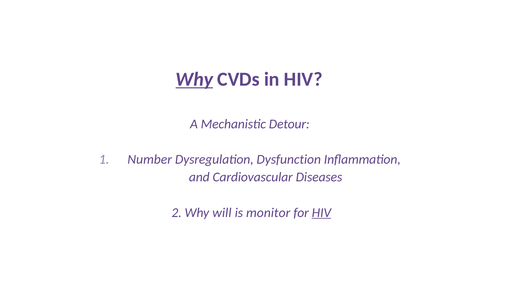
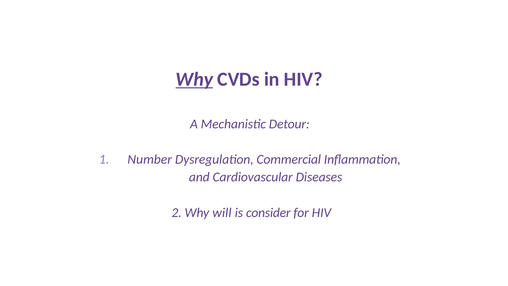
Dysfunction: Dysfunction -> Commercial
monitor: monitor -> consider
HIV at (321, 212) underline: present -> none
